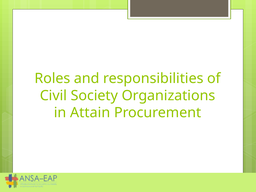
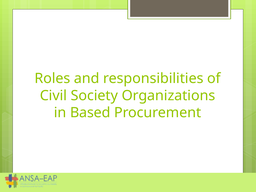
Attain: Attain -> Based
